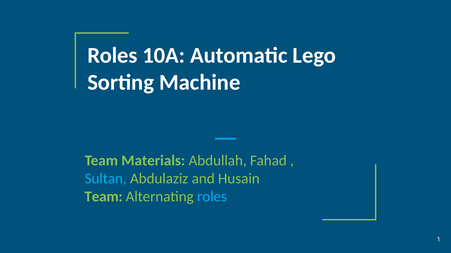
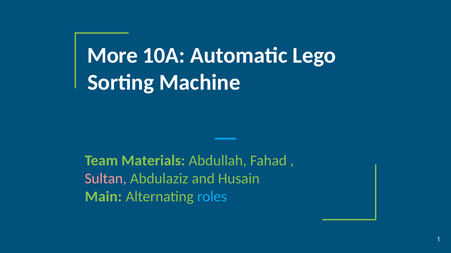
Roles at (112, 56): Roles -> More
Sultan colour: light blue -> pink
Team at (104, 197): Team -> Main
